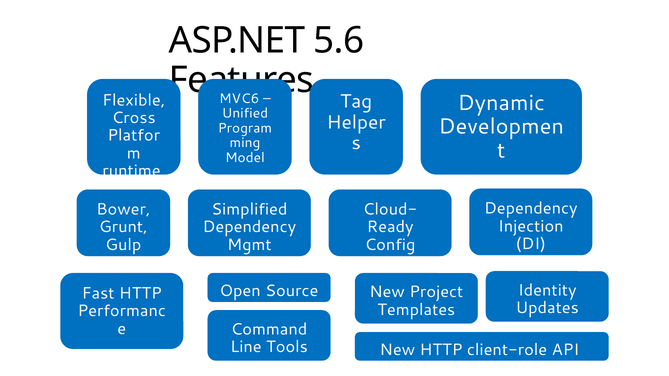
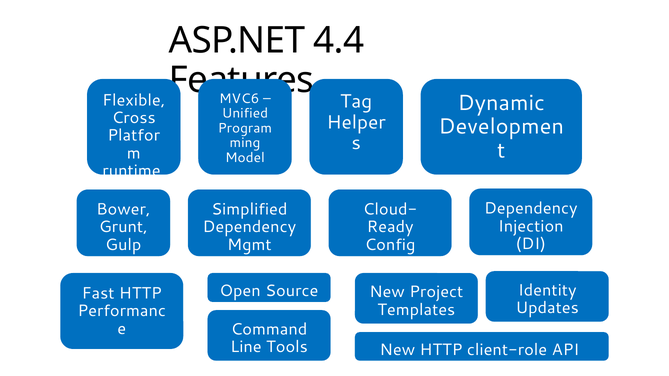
5.6: 5.6 -> 4.4
